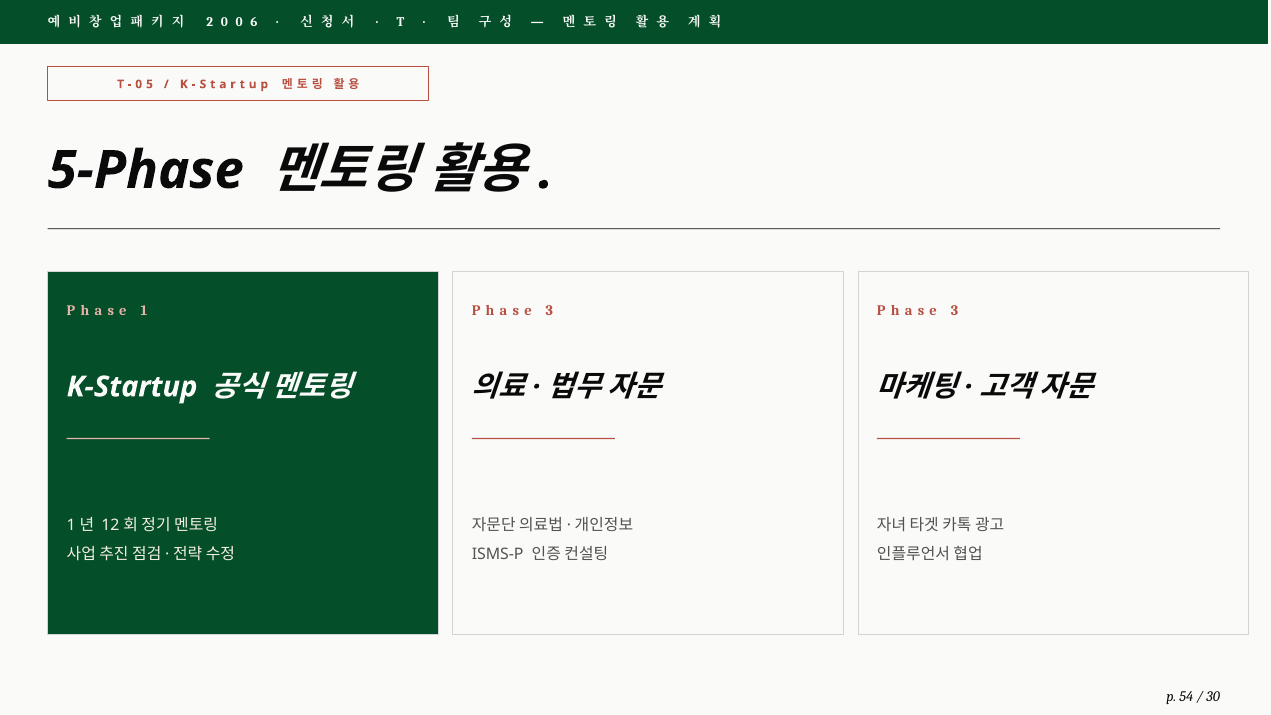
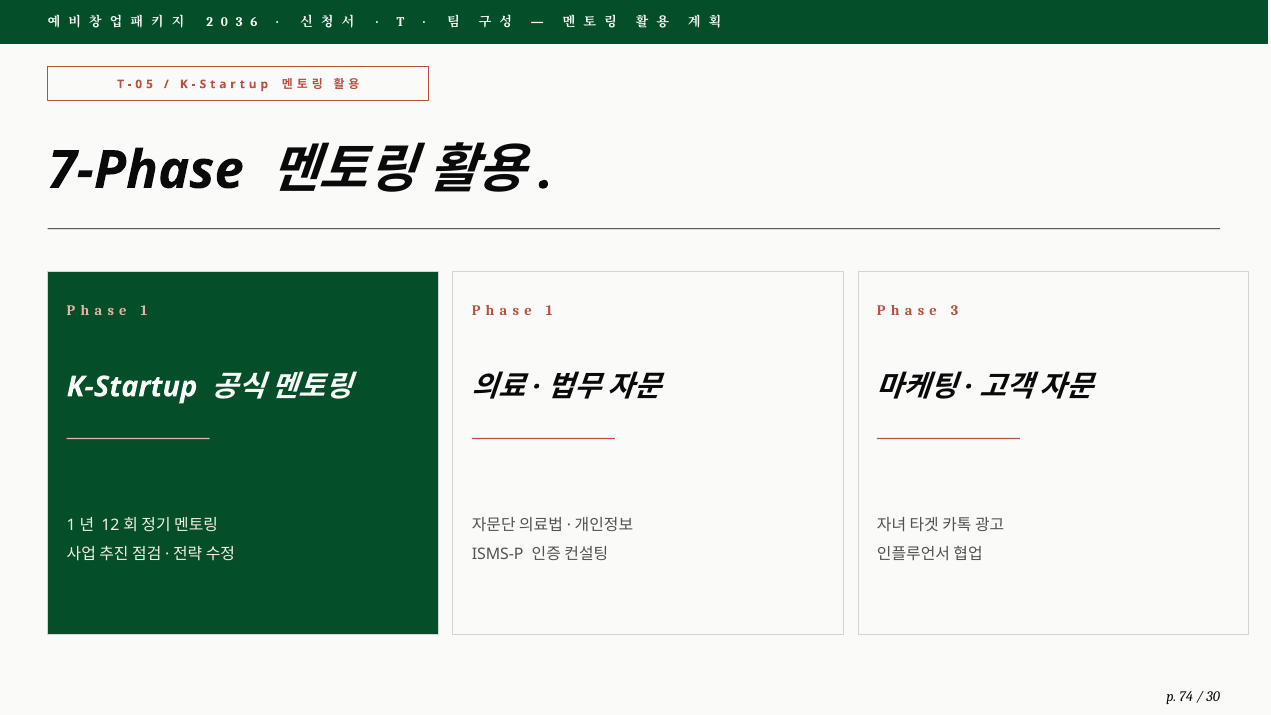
0 at (239, 22): 0 -> 3
5-Phase: 5-Phase -> 7-Phase
3 at (549, 311): 3 -> 1
54: 54 -> 74
